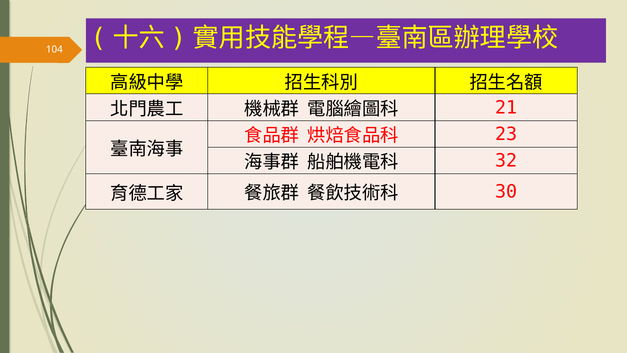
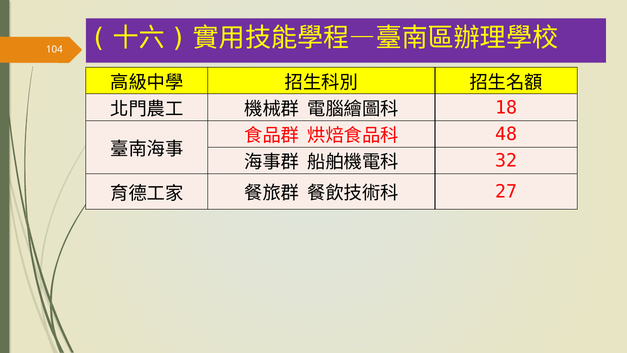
21: 21 -> 18
23: 23 -> 48
30: 30 -> 27
